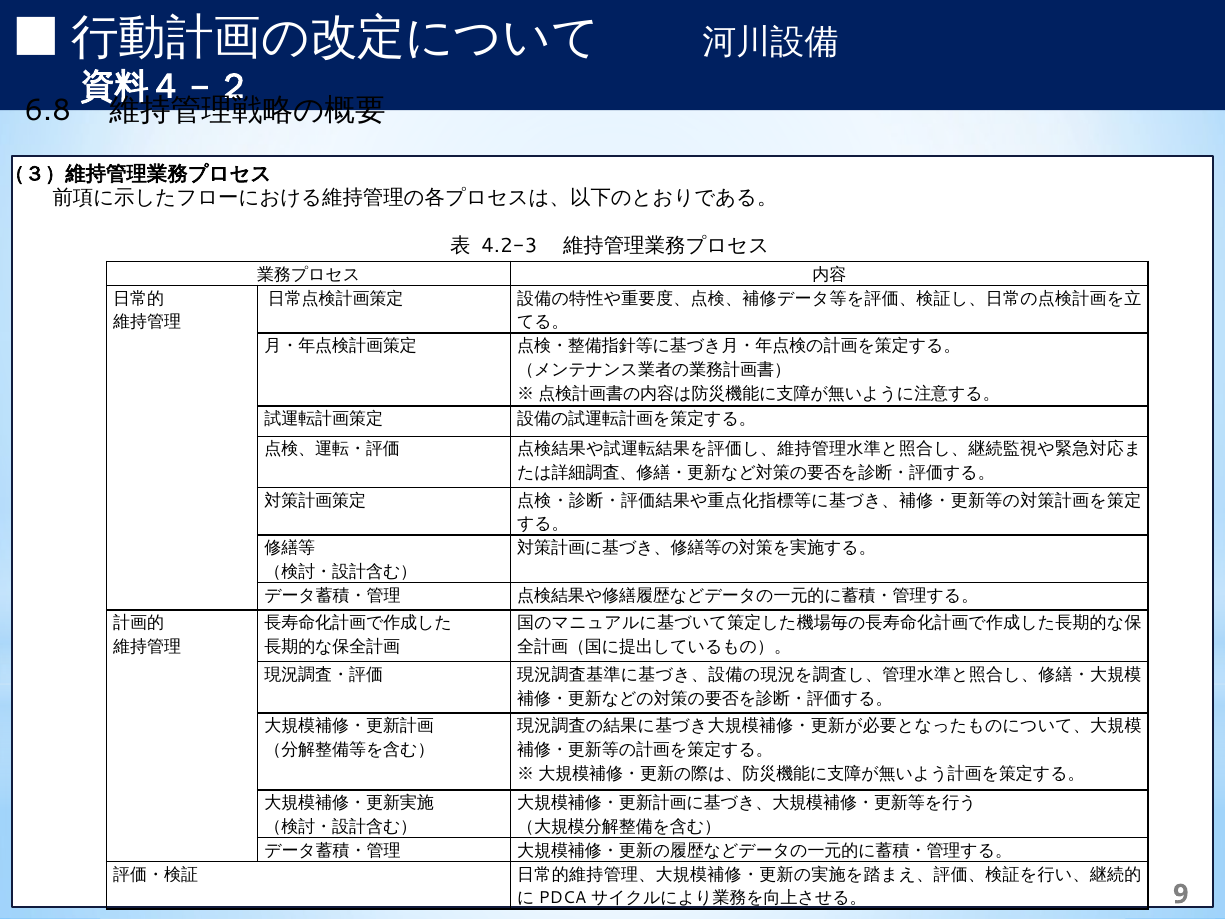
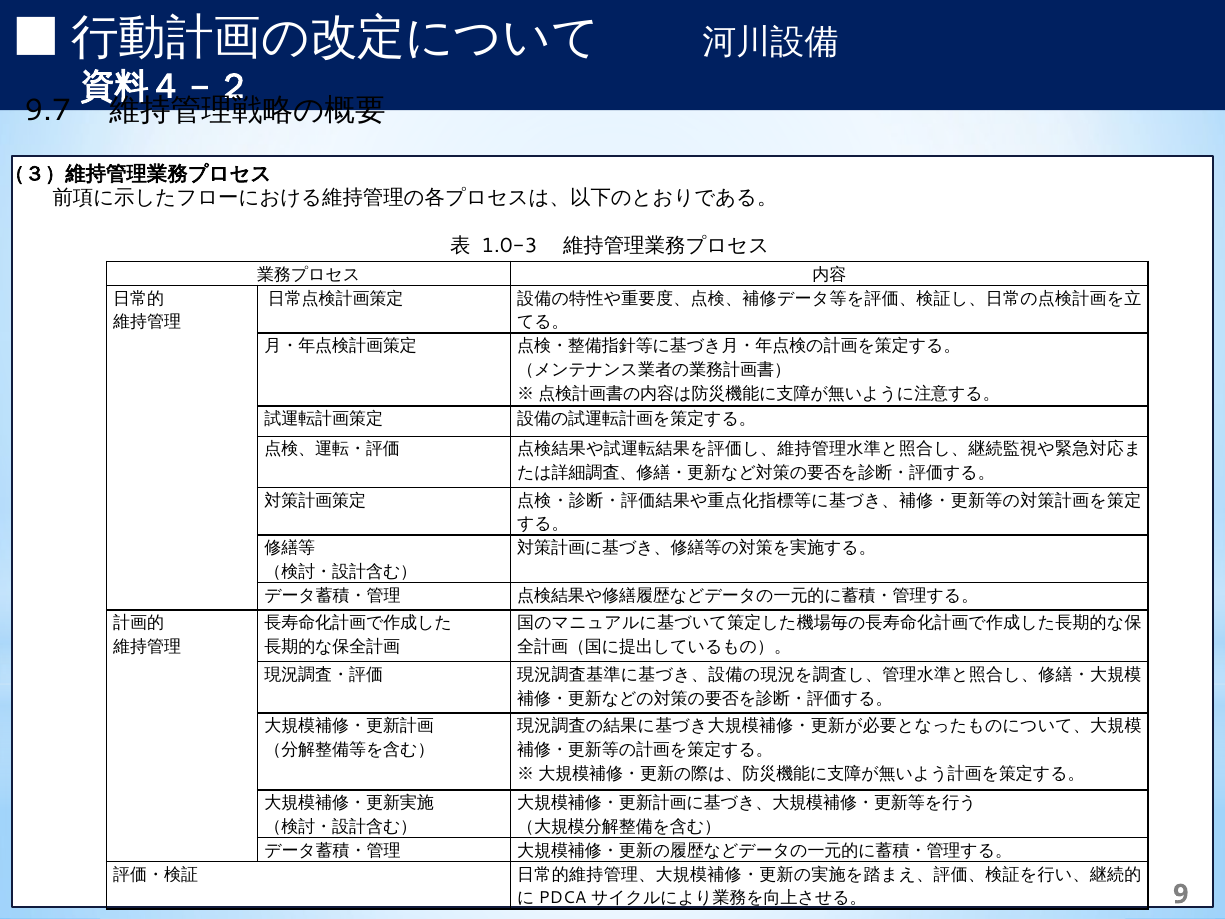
6.8: 6.8 -> 9.7
4.2-3: 4.2-3 -> 1.0-3
